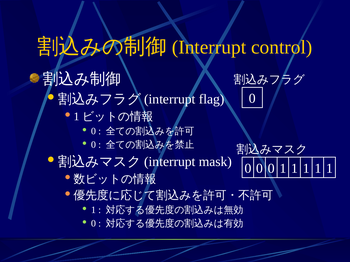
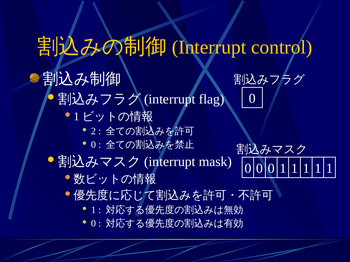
0 at (93, 131): 0 -> 2
